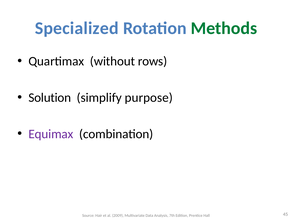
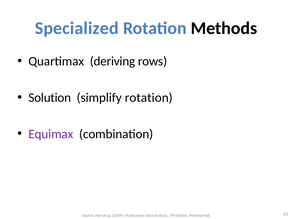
Methods colour: green -> black
without: without -> deriving
simplify purpose: purpose -> rotation
